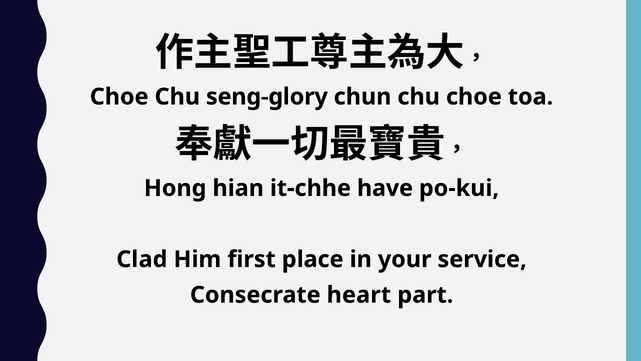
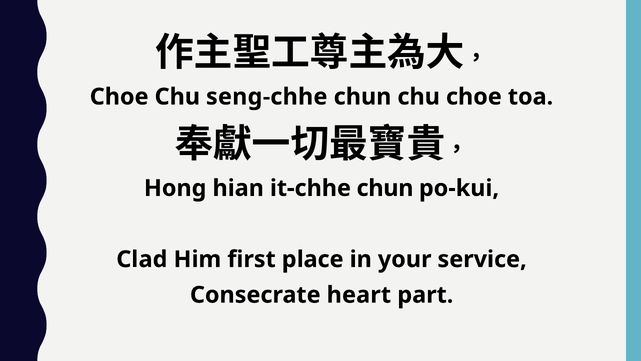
seng-glory: seng-glory -> seng-chhe
it-chhe have: have -> chun
